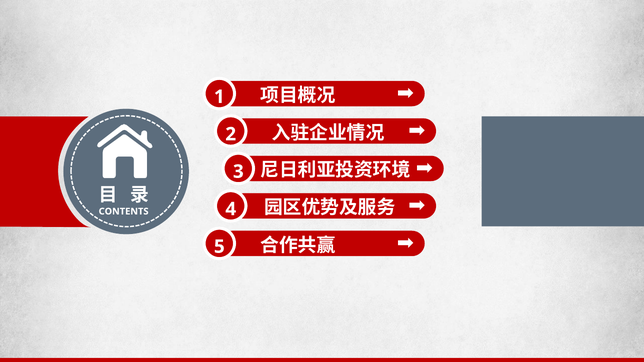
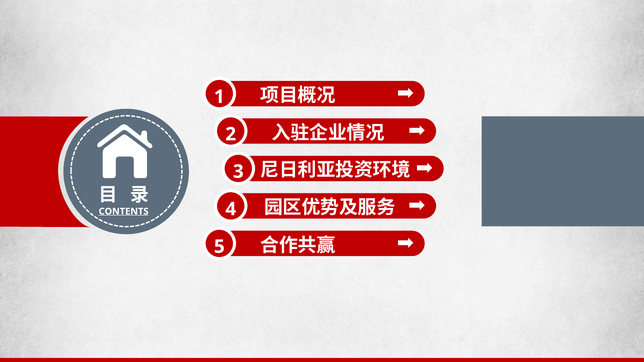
CONTENTS underline: none -> present
